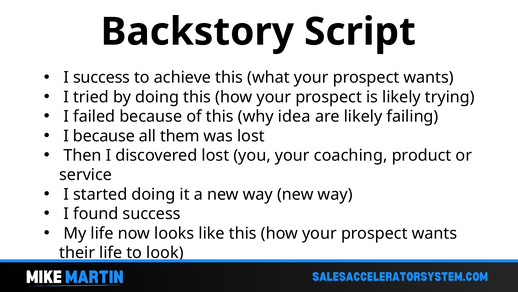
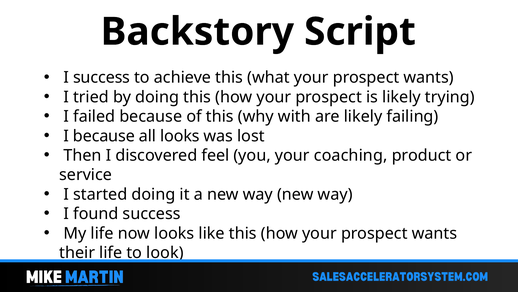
idea: idea -> with
all them: them -> looks
discovered lost: lost -> feel
